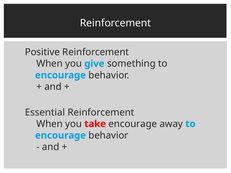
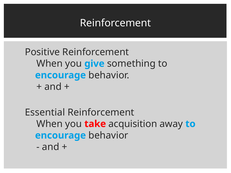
take encourage: encourage -> acquisition
